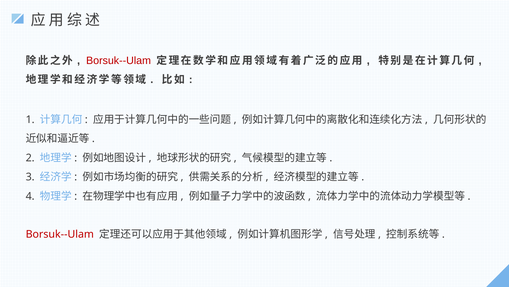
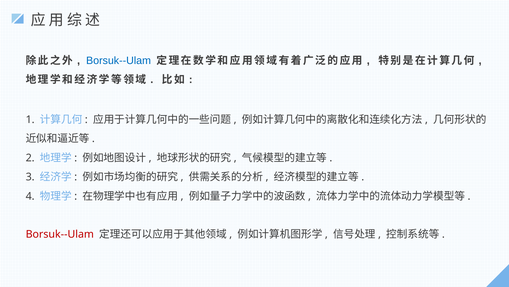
Borsuk--Ulam at (119, 60) colour: red -> blue
